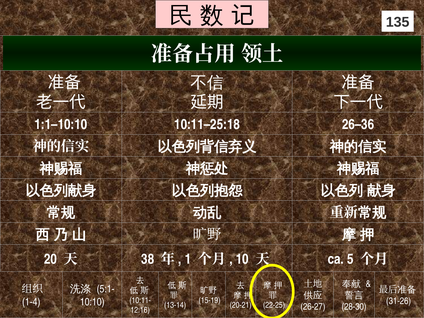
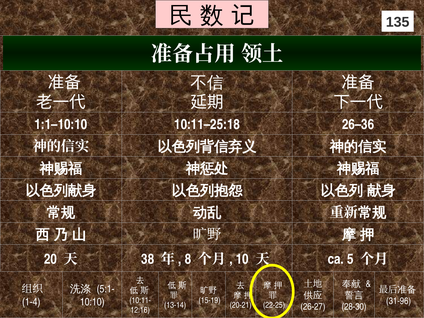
1: 1 -> 8
31-26: 31-26 -> 31-96
